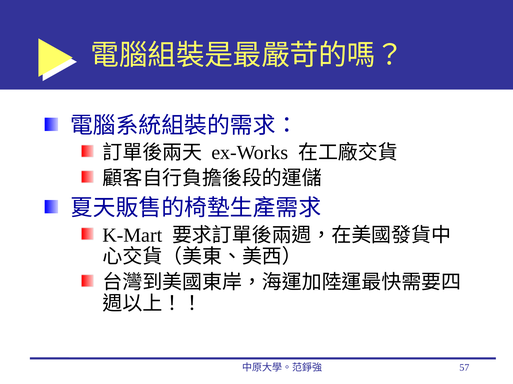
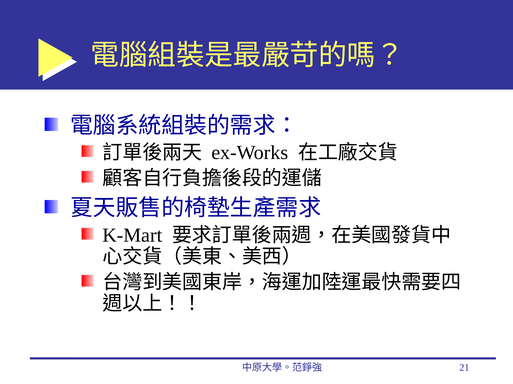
57: 57 -> 21
